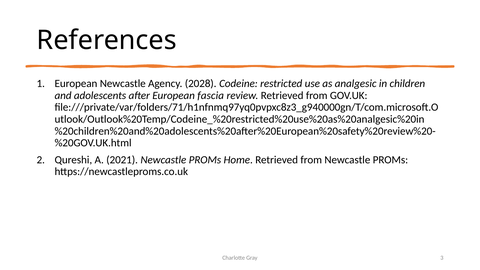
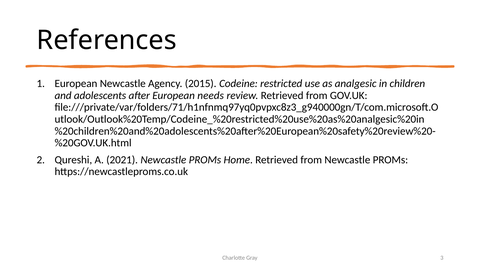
2028: 2028 -> 2015
fascia: fascia -> needs
